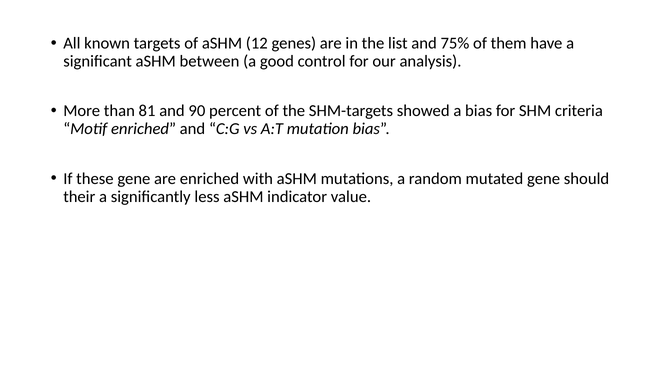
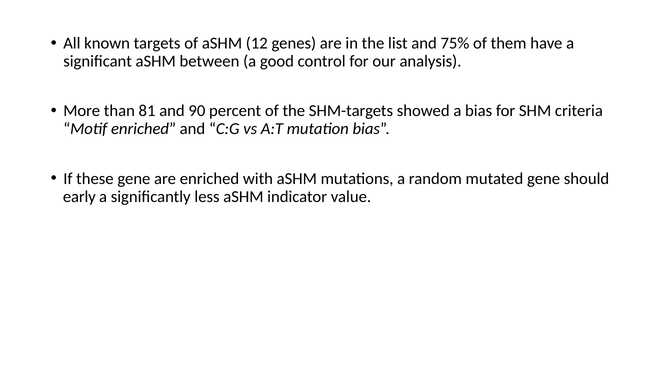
their: their -> early
